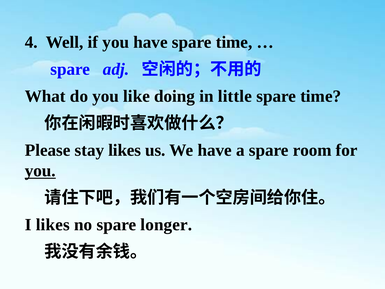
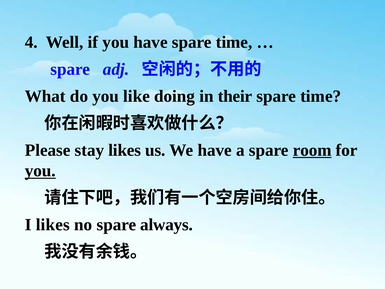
little: little -> their
room underline: none -> present
longer: longer -> always
